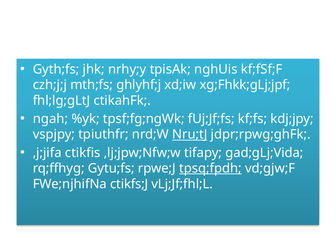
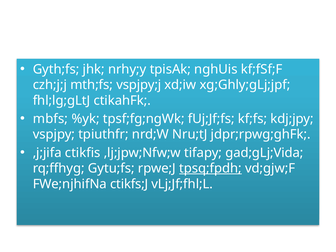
ghlyhf;j: ghlyhf;j -> vspjpy;j
xg;Fhkk;gLj;jpf: xg;Fhkk;gLj;jpf -> xg;Ghly;gLj;jpf
ngah: ngah -> mbfs
Nru;tJ underline: present -> none
